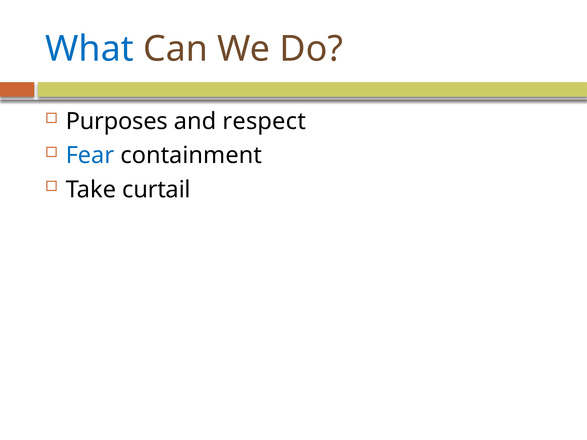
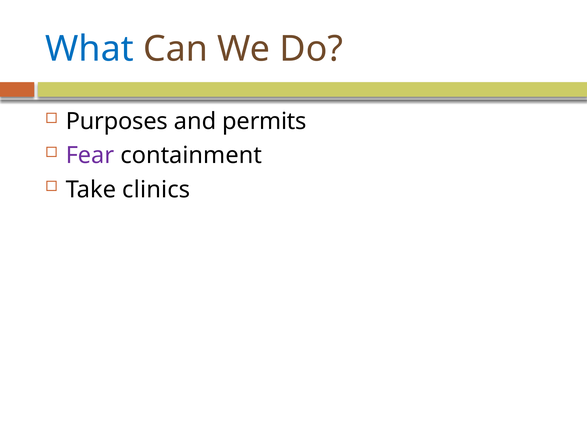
respect: respect -> permits
Fear colour: blue -> purple
curtail: curtail -> clinics
